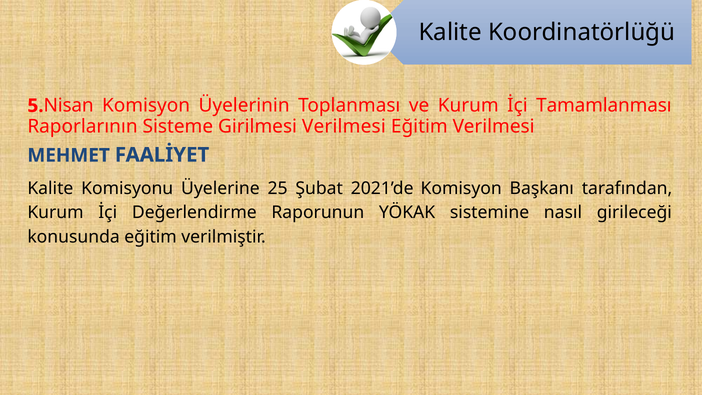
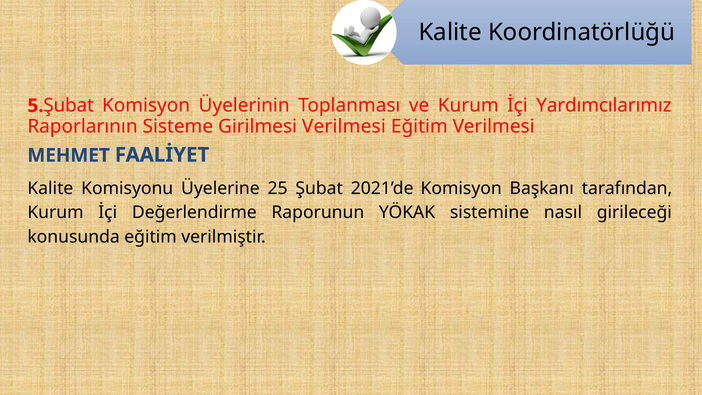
Nisan at (69, 106): Nisan -> Şubat
Tamamlanması: Tamamlanması -> Yardımcılarımız
